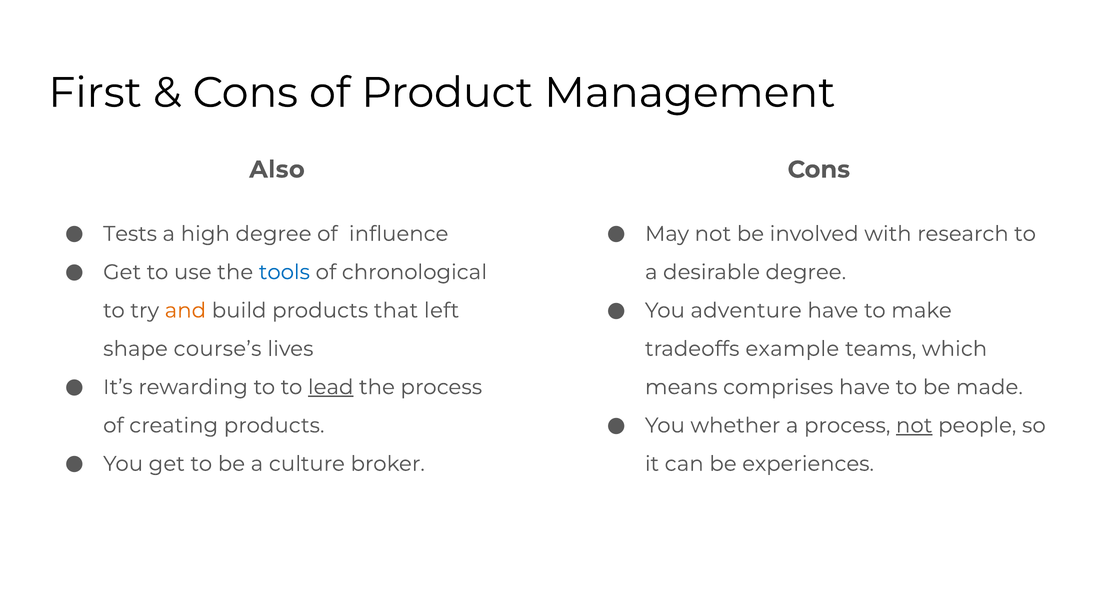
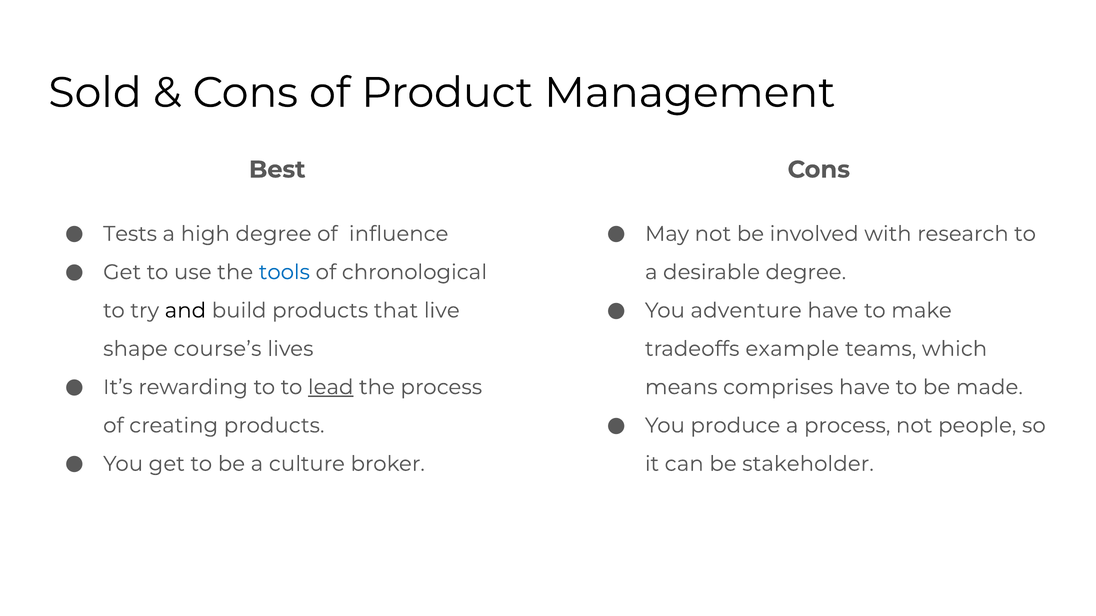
First: First -> Sold
Also: Also -> Best
and colour: orange -> black
left: left -> live
whether: whether -> produce
not at (914, 426) underline: present -> none
experiences: experiences -> stakeholder
